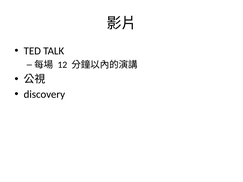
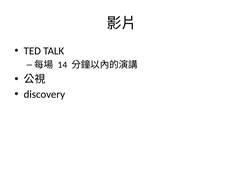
12: 12 -> 14
